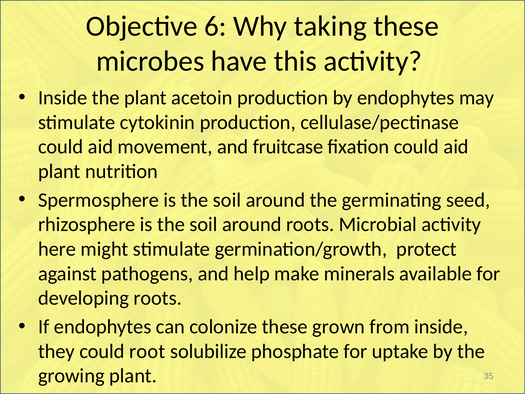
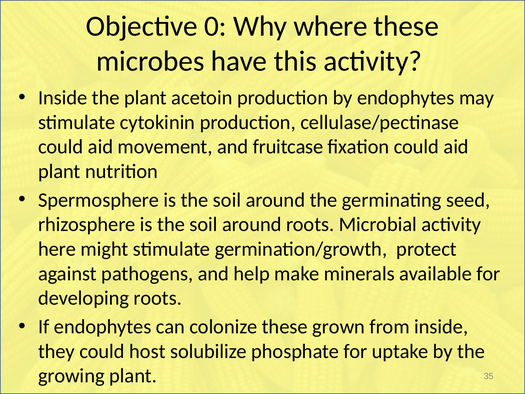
6: 6 -> 0
taking: taking -> where
root: root -> host
